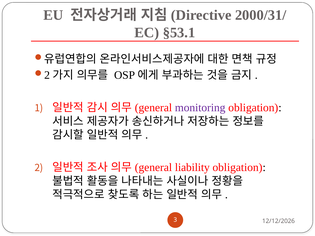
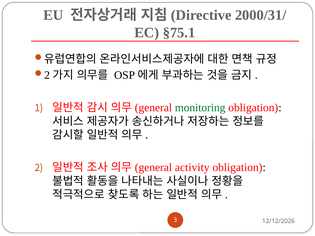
§53.1: §53.1 -> §75.1
monitoring colour: purple -> green
liability: liability -> activity
